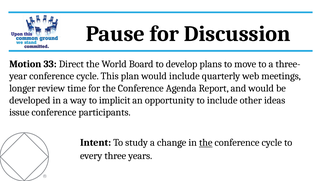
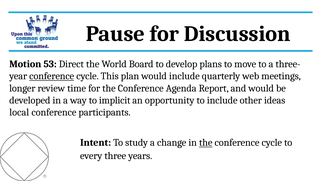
33: 33 -> 53
conference at (52, 76) underline: none -> present
issue: issue -> local
